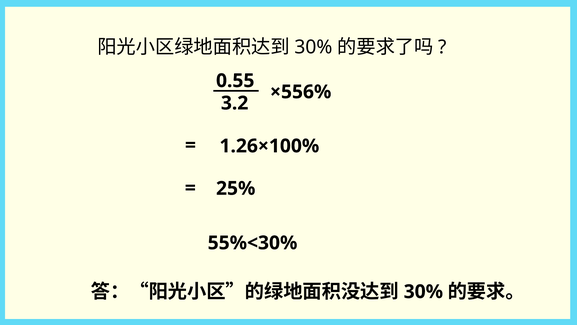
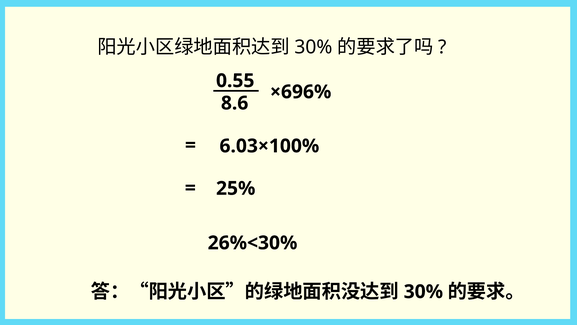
×556%: ×556% -> ×696%
3.2: 3.2 -> 8.6
1.26×100%: 1.26×100% -> 6.03×100%
55%<30%: 55%<30% -> 26%<30%
